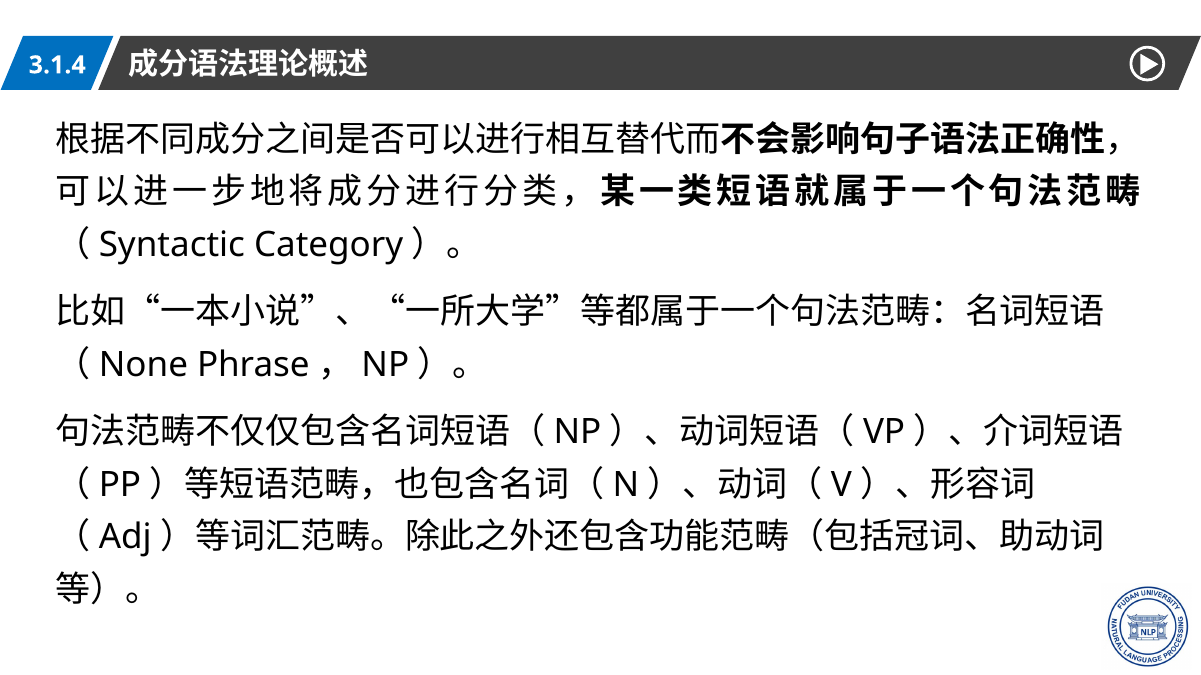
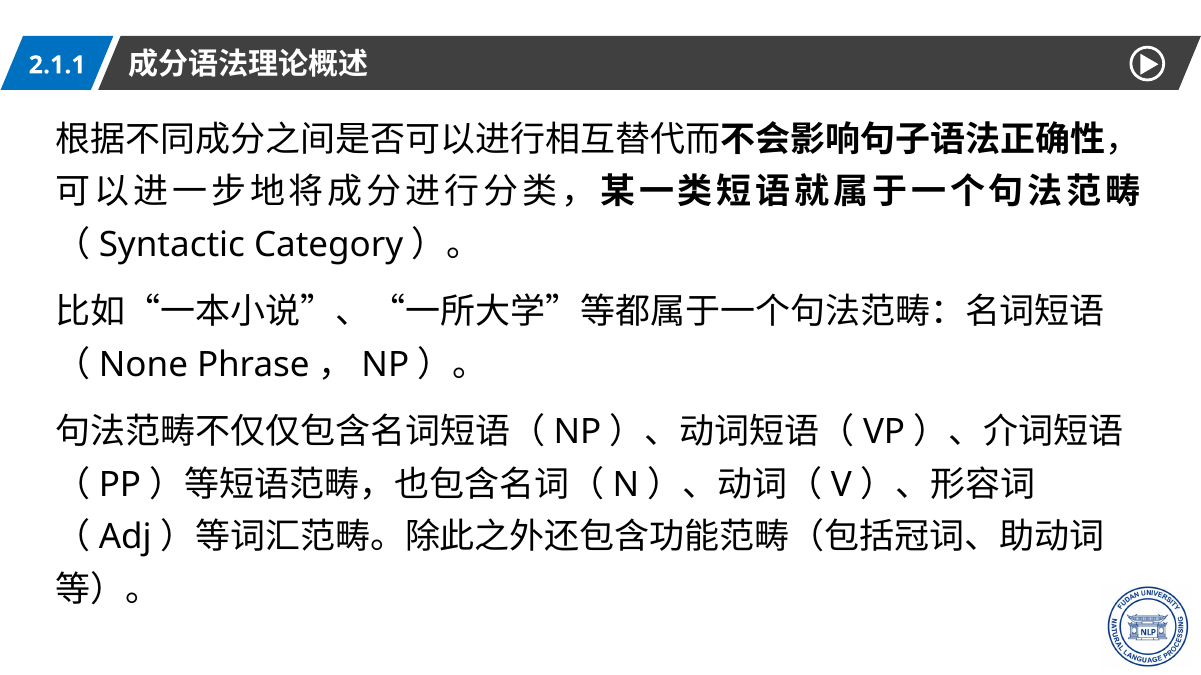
3.1.4: 3.1.4 -> 2.1.1
